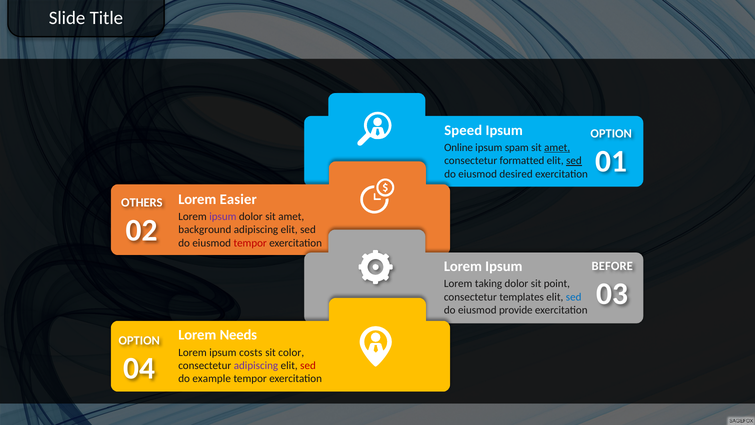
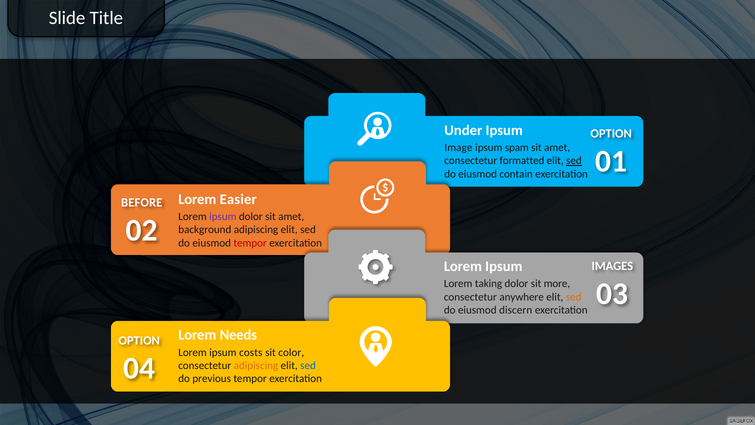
Speed: Speed -> Under
Online: Online -> Image
amet at (557, 147) underline: present -> none
desired: desired -> contain
OTHERS: OTHERS -> BEFORE
BEFORE: BEFORE -> IMAGES
point: point -> more
templates: templates -> anywhere
sed at (574, 297) colour: blue -> orange
provide: provide -> discern
adipiscing at (256, 365) colour: purple -> orange
sed at (308, 365) colour: red -> blue
example: example -> previous
